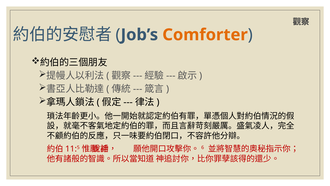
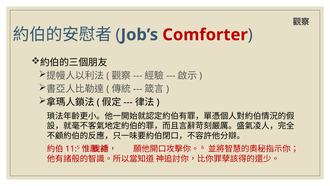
Comforter colour: orange -> red
